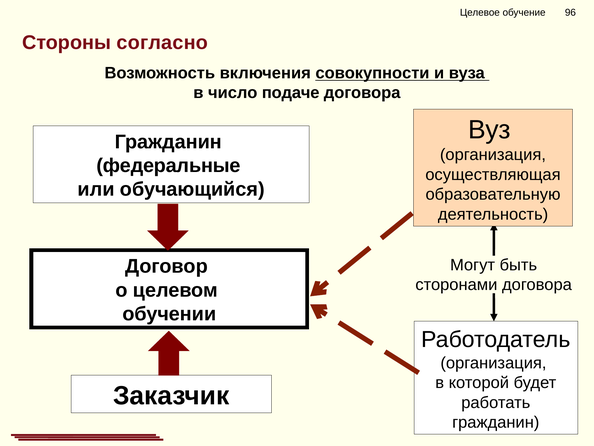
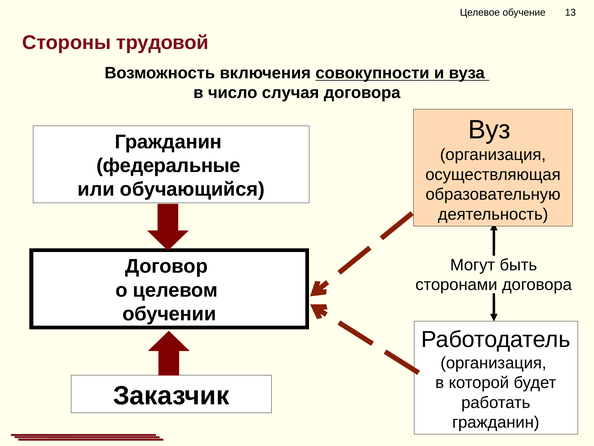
96: 96 -> 13
согласно: согласно -> трудовой
подаче: подаче -> случая
